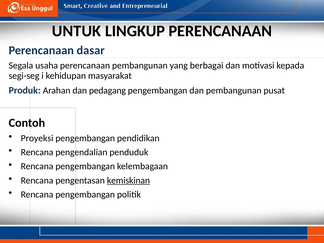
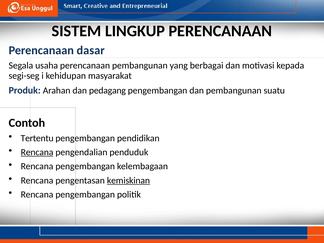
UNTUK: UNTUK -> SISTEM
pusat: pusat -> suatu
Proyeksi: Proyeksi -> Tertentu
Rencana at (37, 152) underline: none -> present
